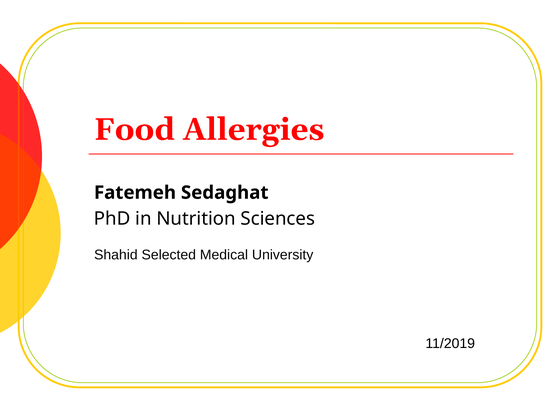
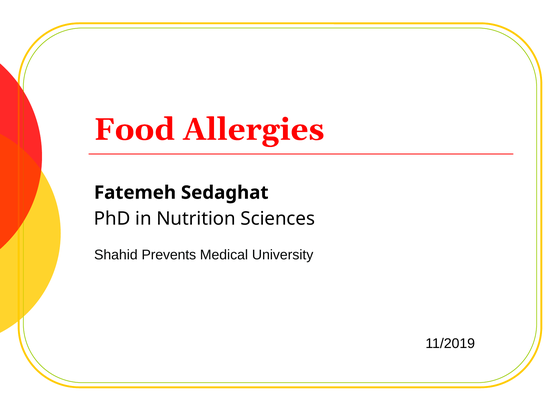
Selected: Selected -> Prevents
